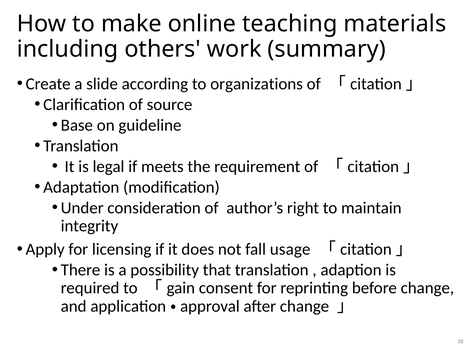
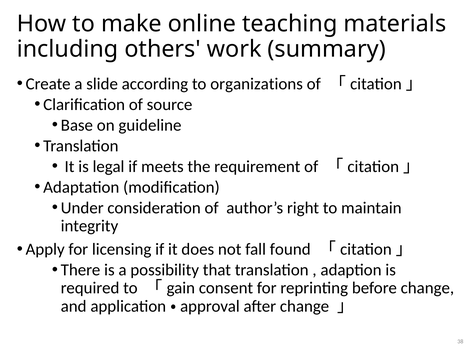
usage: usage -> found
